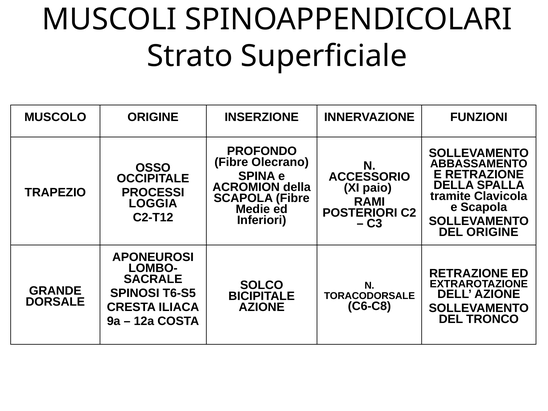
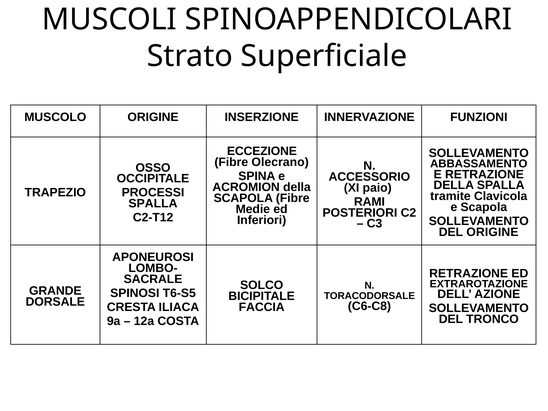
PROFONDO: PROFONDO -> ECCEZIONE
LOGGIA at (153, 204): LOGGIA -> SPALLA
AZIONE at (262, 307): AZIONE -> FACCIA
